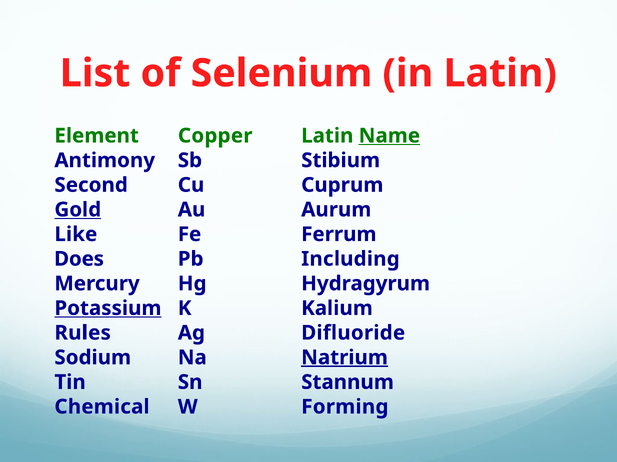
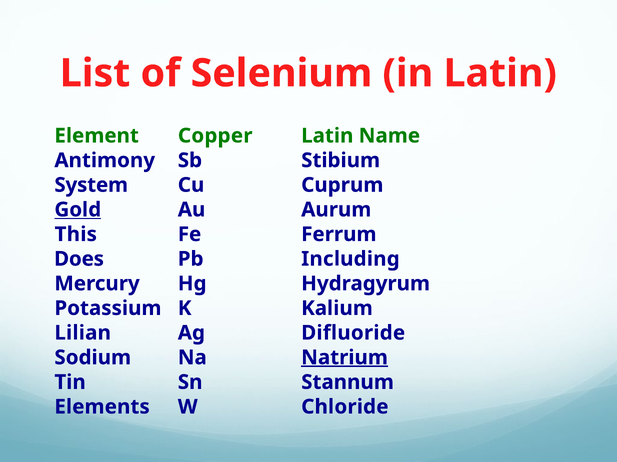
Name underline: present -> none
Second: Second -> System
Like: Like -> This
Potassium underline: present -> none
Rules: Rules -> Lilian
Chemical: Chemical -> Elements
Forming: Forming -> Chloride
